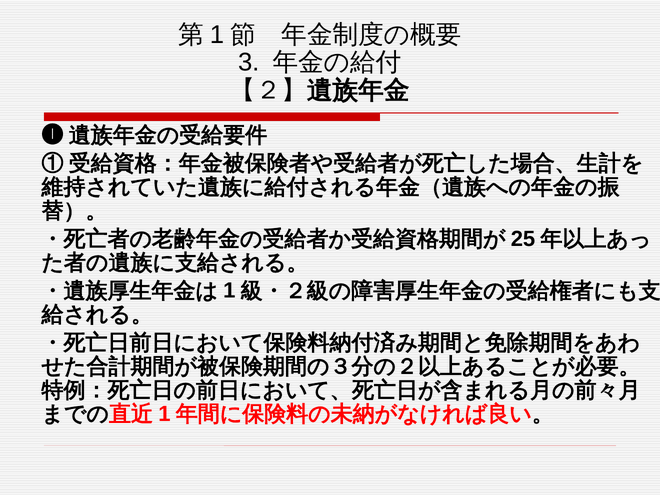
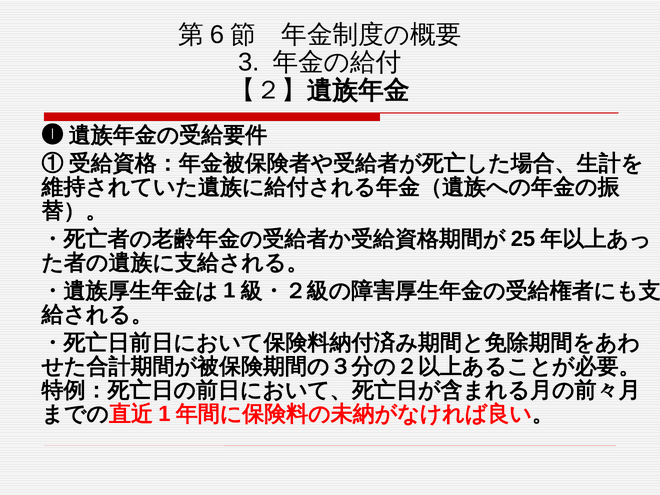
1 at (217, 35): 1 -> 6
